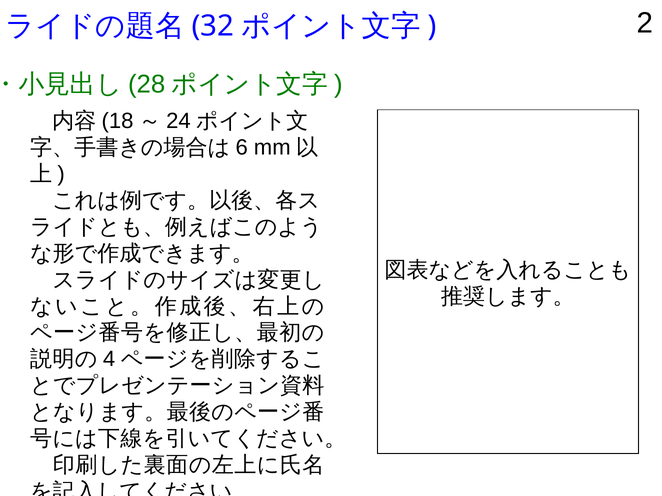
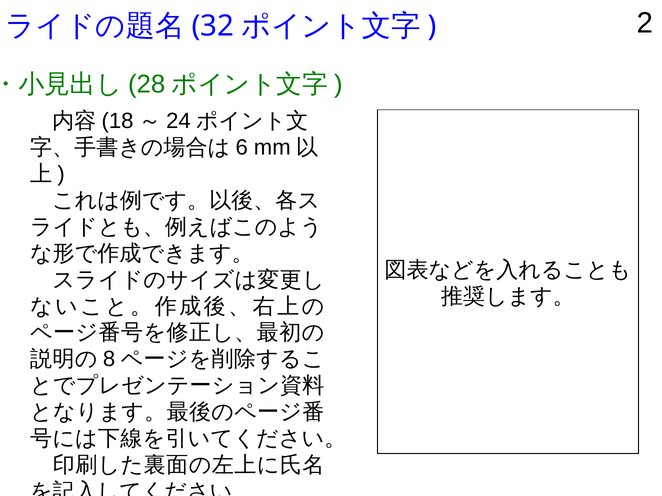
4: 4 -> 8
